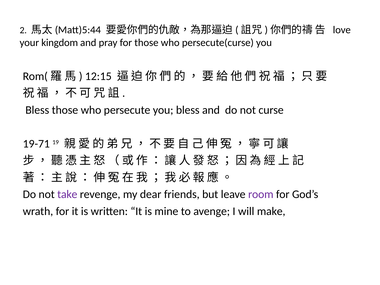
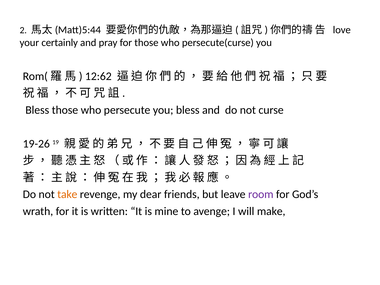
kingdom: kingdom -> certainly
12:15: 12:15 -> 12:62
19-71: 19-71 -> 19-26
take colour: purple -> orange
